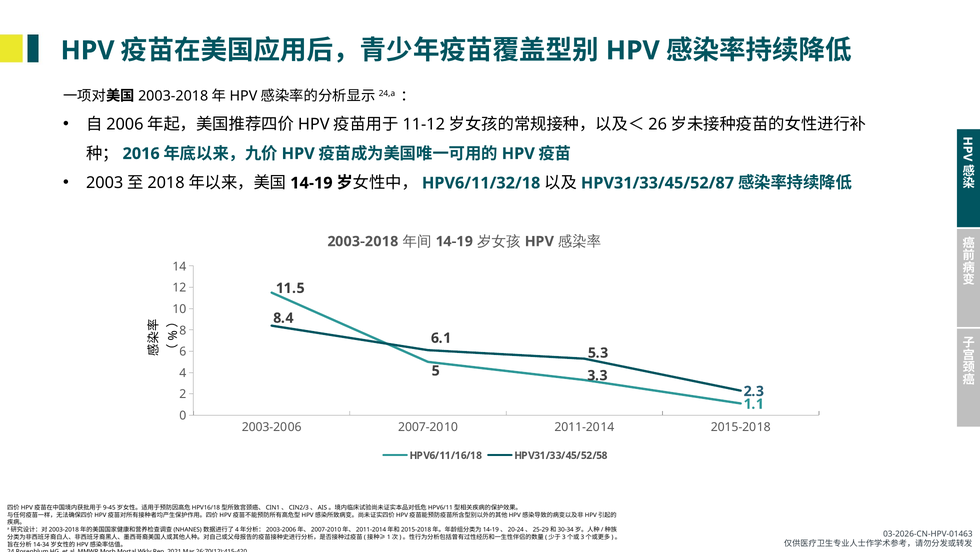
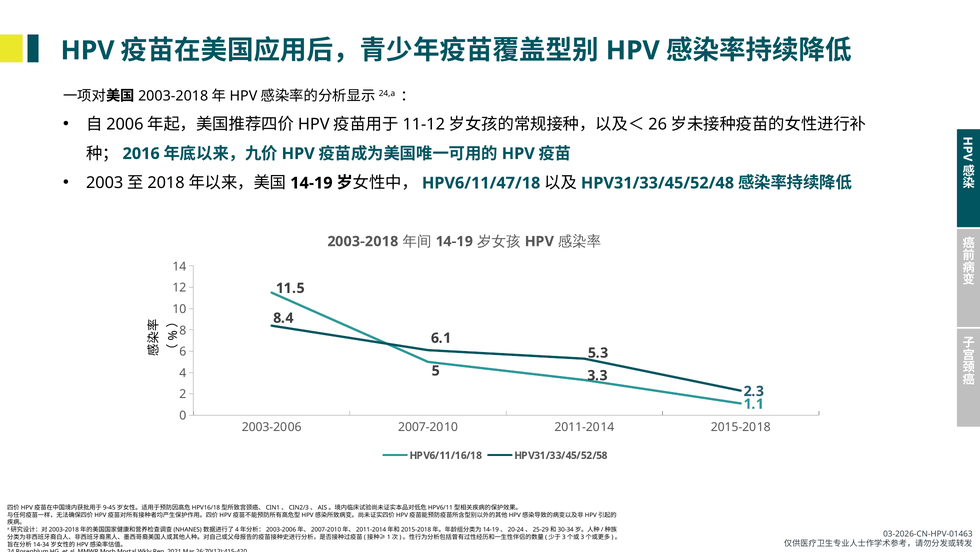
HPV6/11/32/18: HPV6/11/32/18 -> HPV6/11/47/18
HPV31/33/45/52/87: HPV31/33/45/52/87 -> HPV31/33/45/52/48
